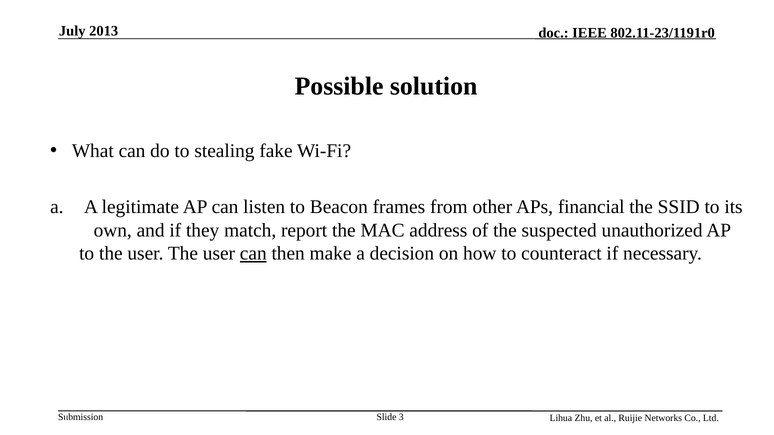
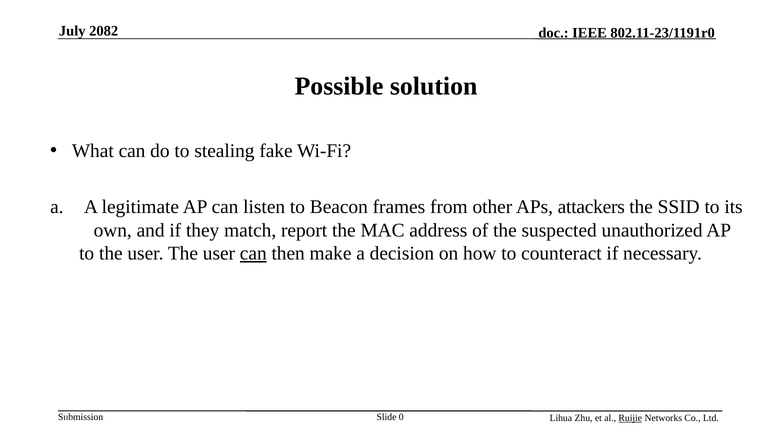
2013: 2013 -> 2082
financial: financial -> attackers
3: 3 -> 0
Ruijie underline: none -> present
